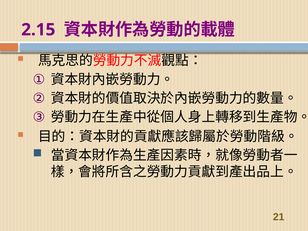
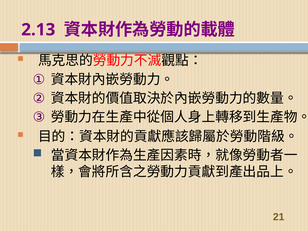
2.15: 2.15 -> 2.13
